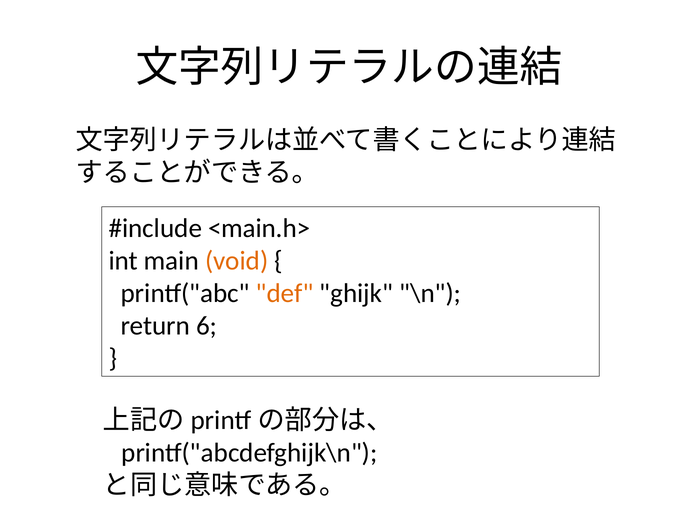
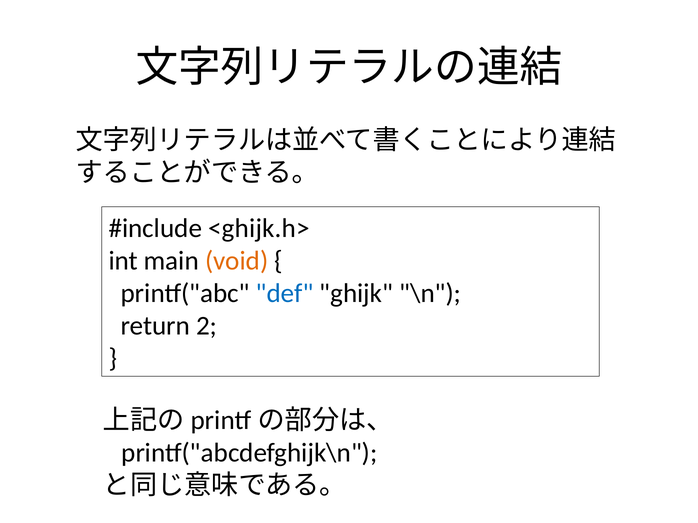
<main.h>: <main.h> -> <ghijk.h>
def colour: orange -> blue
6: 6 -> 2
